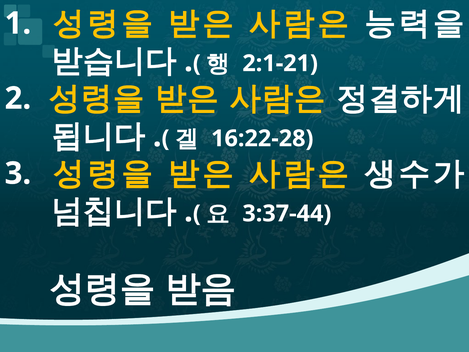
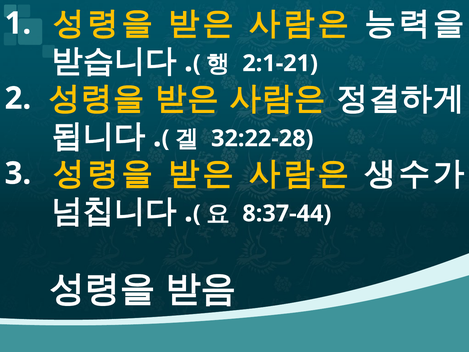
16:22-28: 16:22-28 -> 32:22-28
3:37-44: 3:37-44 -> 8:37-44
